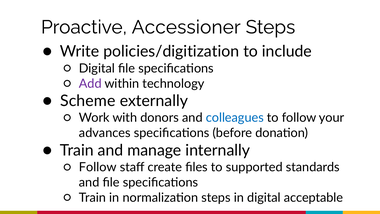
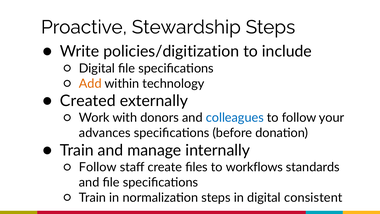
Accessioner: Accessioner -> Stewardship
Add colour: purple -> orange
Scheme: Scheme -> Created
supported: supported -> workflows
acceptable: acceptable -> consistent
